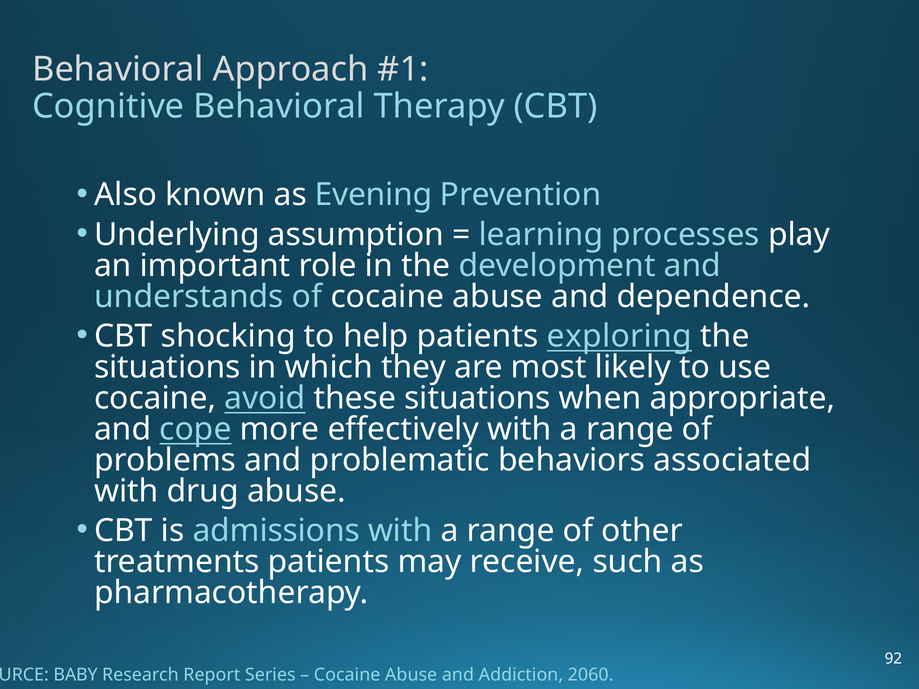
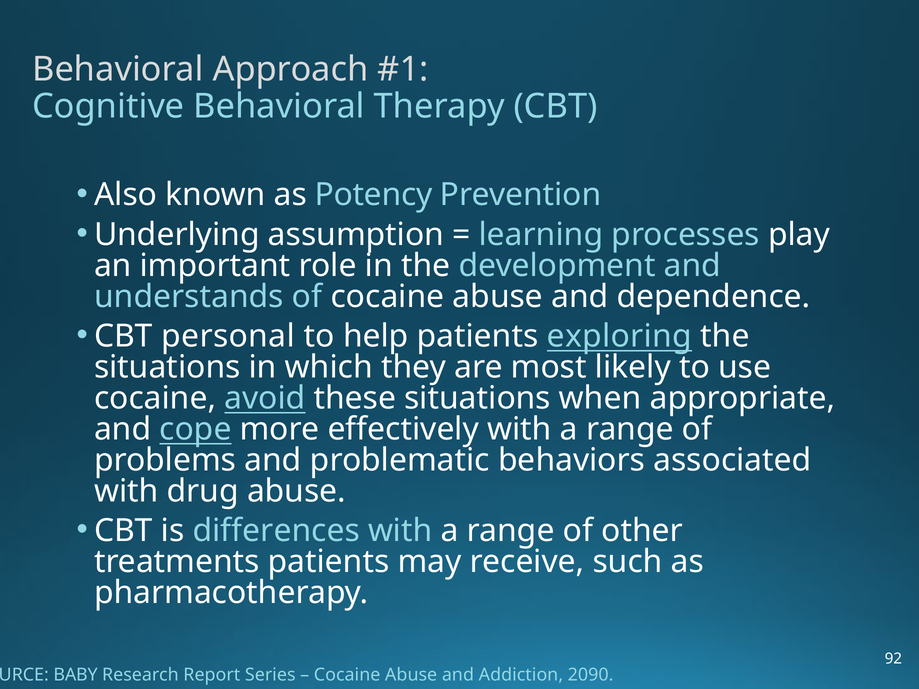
Evening: Evening -> Potency
shocking: shocking -> personal
admissions: admissions -> differences
2060: 2060 -> 2090
